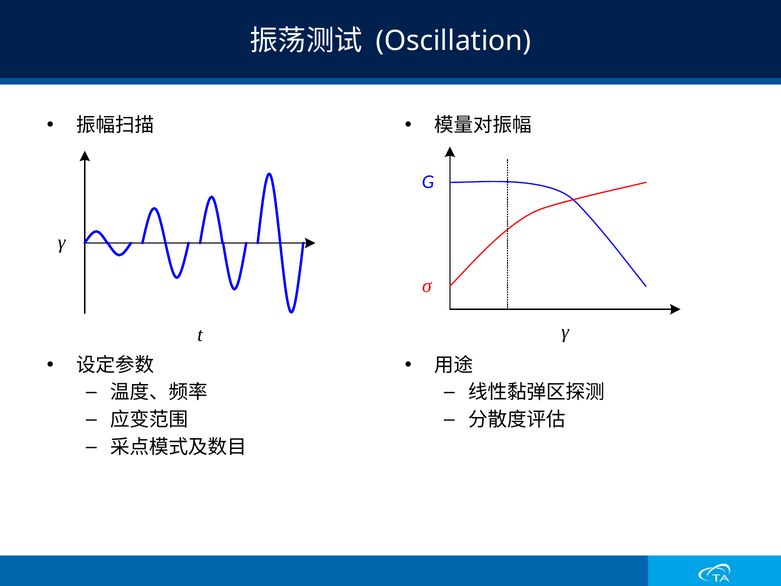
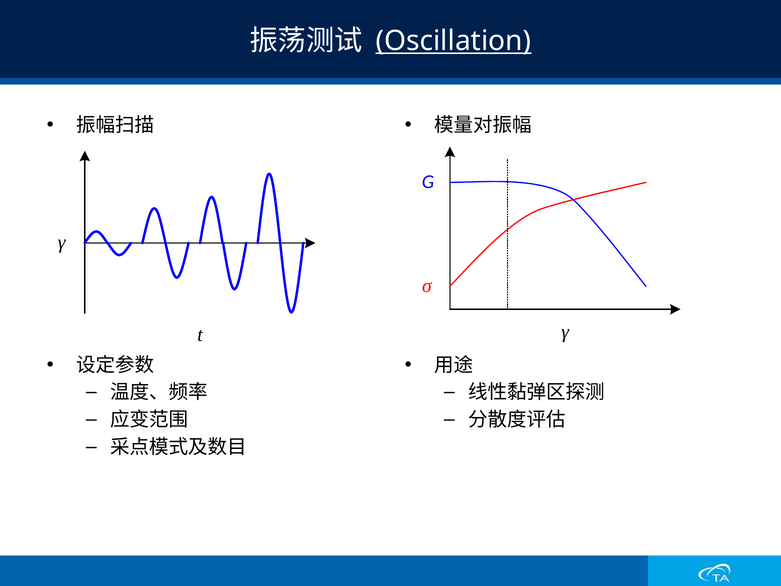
Oscillation underline: none -> present
